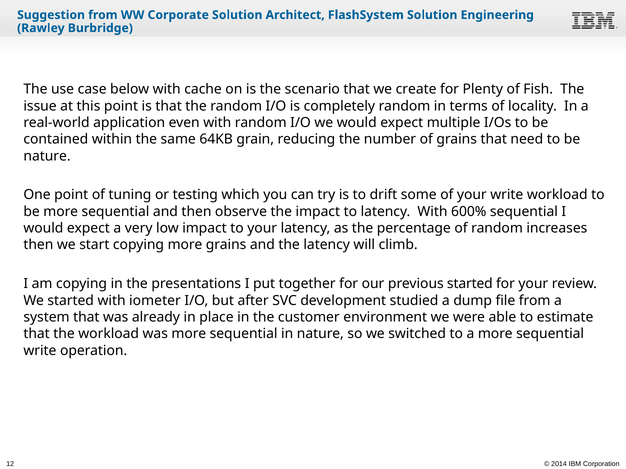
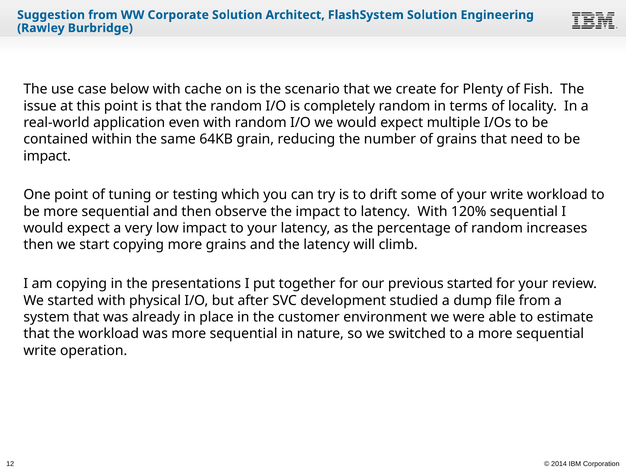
nature at (47, 156): nature -> impact
600%: 600% -> 120%
iometer: iometer -> physical
